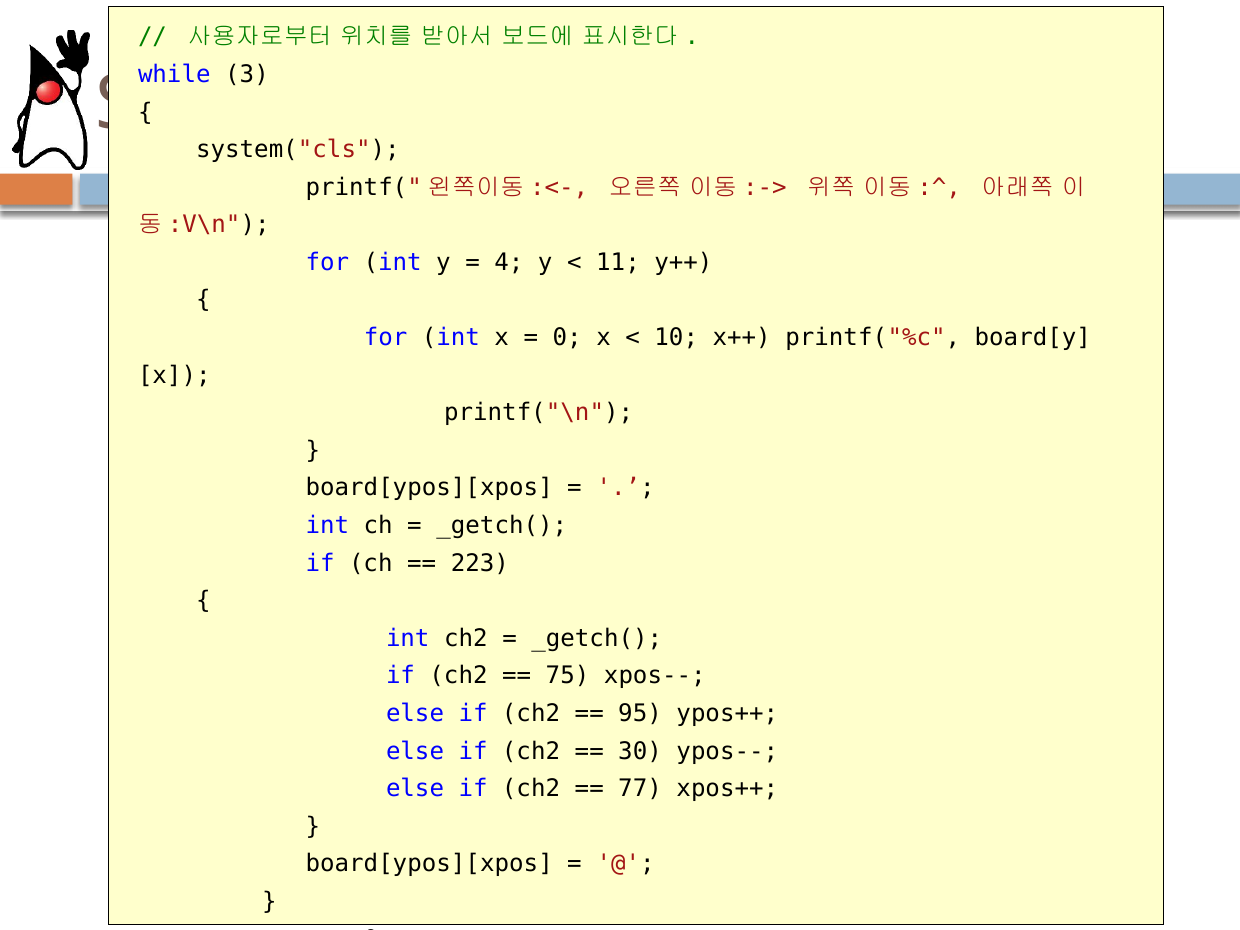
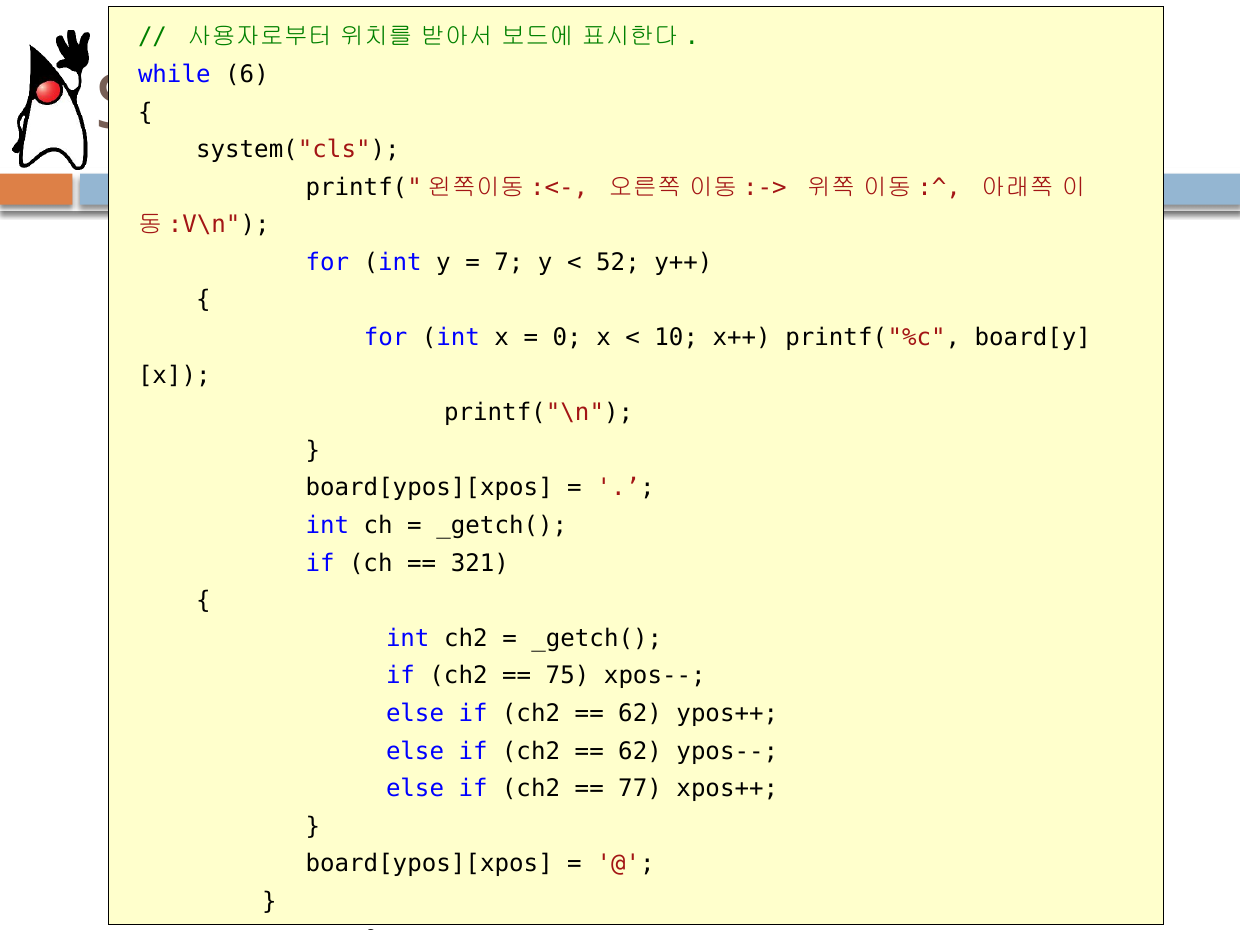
3: 3 -> 6
4: 4 -> 7
11: 11 -> 52
223: 223 -> 321
95 at (640, 714): 95 -> 62
30 at (640, 751): 30 -> 62
